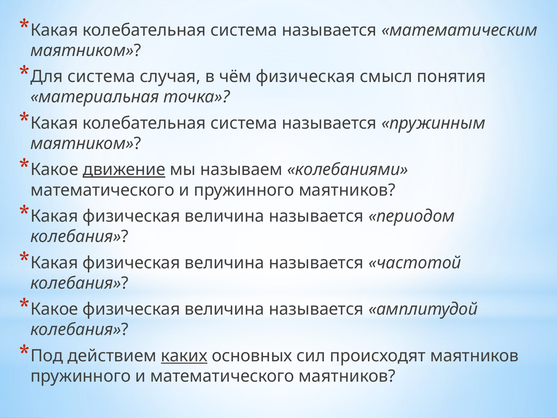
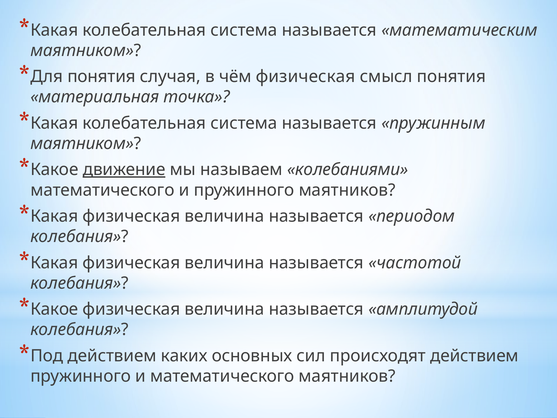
Для система: система -> понятия
каких underline: present -> none
происходят маятников: маятников -> действием
